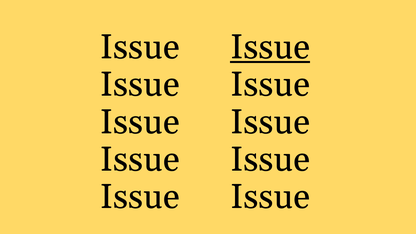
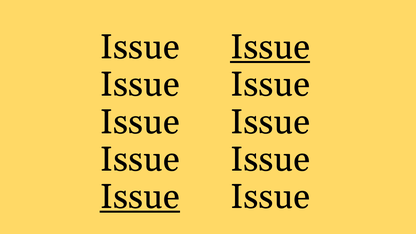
Issue at (140, 197) underline: none -> present
